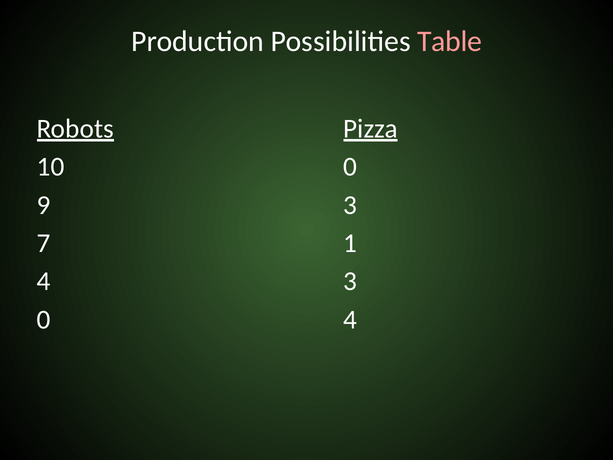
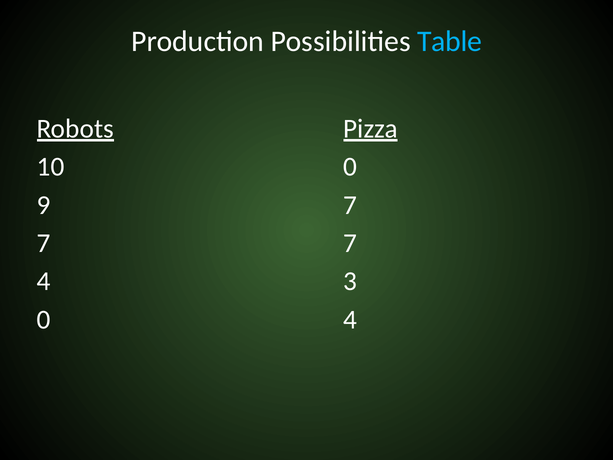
Table colour: pink -> light blue
9 3: 3 -> 7
1 at (350, 243): 1 -> 7
